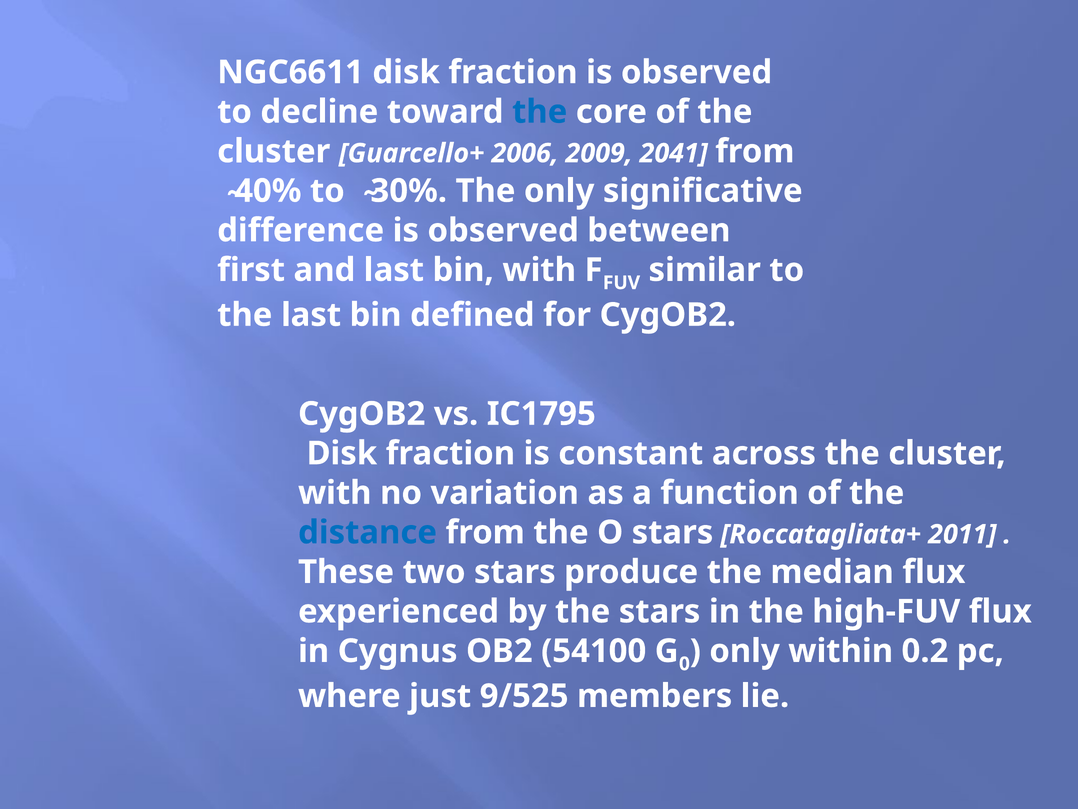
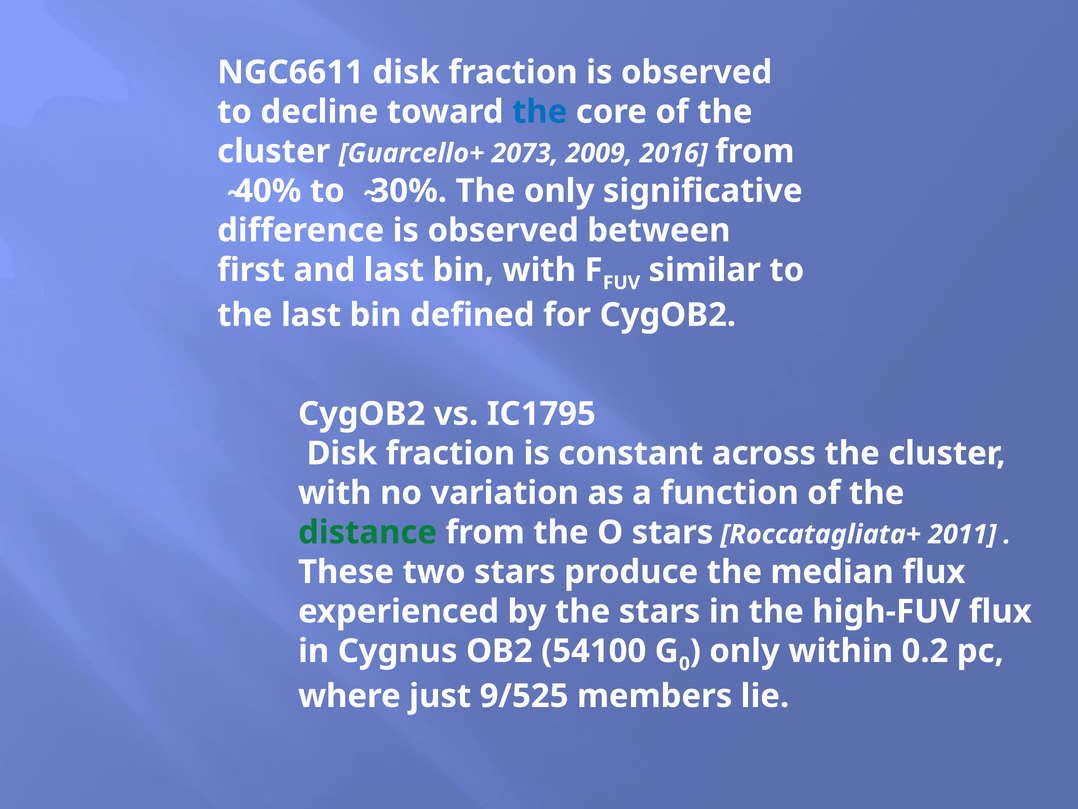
2006: 2006 -> 2073
2041: 2041 -> 2016
distance colour: blue -> green
